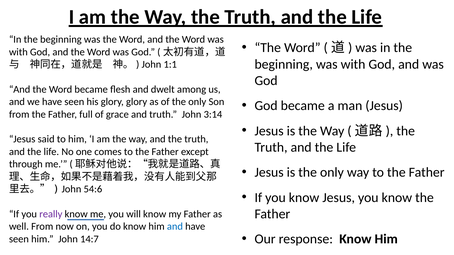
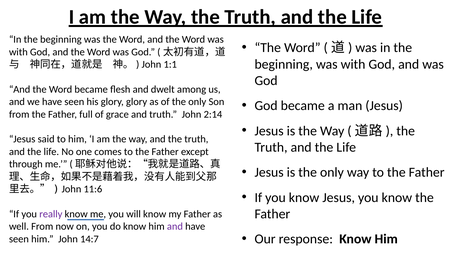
3:14: 3:14 -> 2:14
54:6: 54:6 -> 11:6
and at (175, 227) colour: blue -> purple
